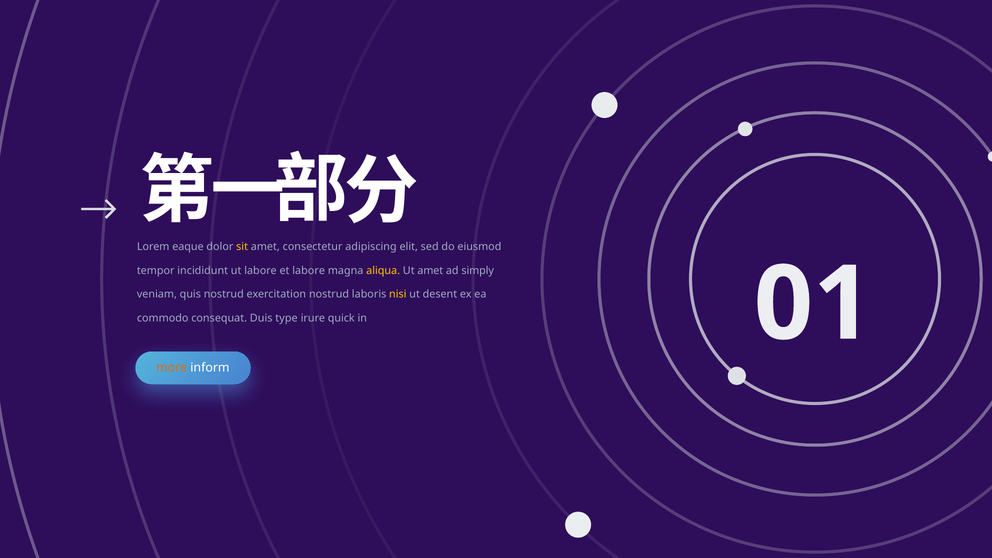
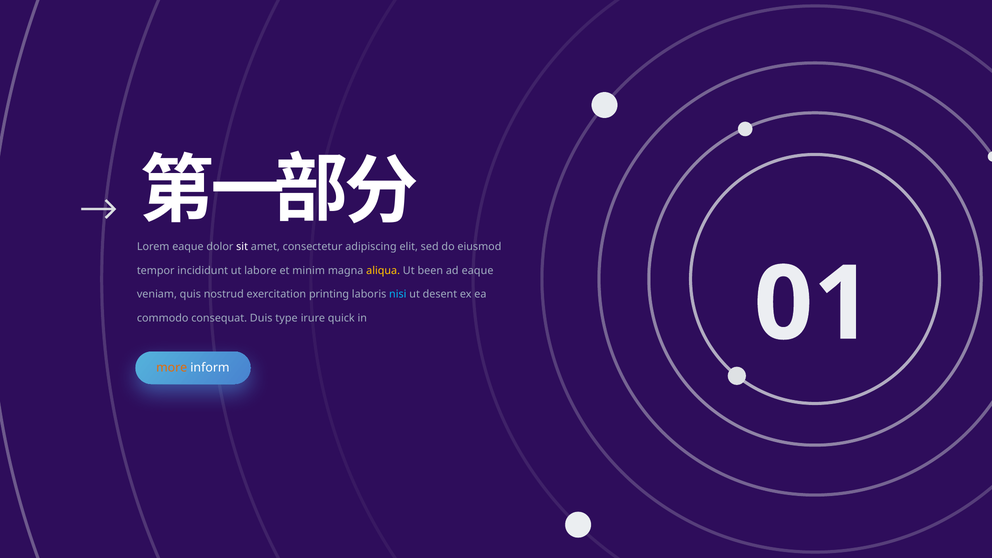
sit colour: yellow -> white
et labore: labore -> minim
Ut amet: amet -> been
ad simply: simply -> eaque
nostrud at (329, 294): nostrud -> printing
nisi colour: yellow -> light blue
